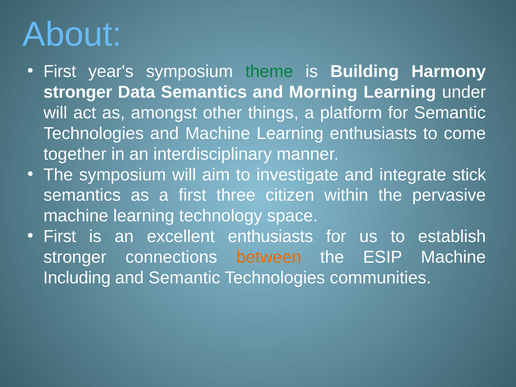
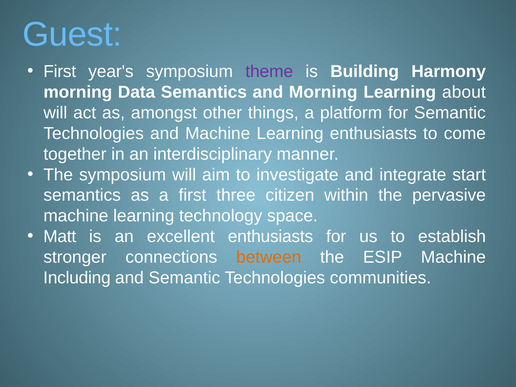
About: About -> Guest
theme colour: green -> purple
stronger at (78, 92): stronger -> morning
under: under -> about
stick: stick -> start
First at (60, 237): First -> Matt
